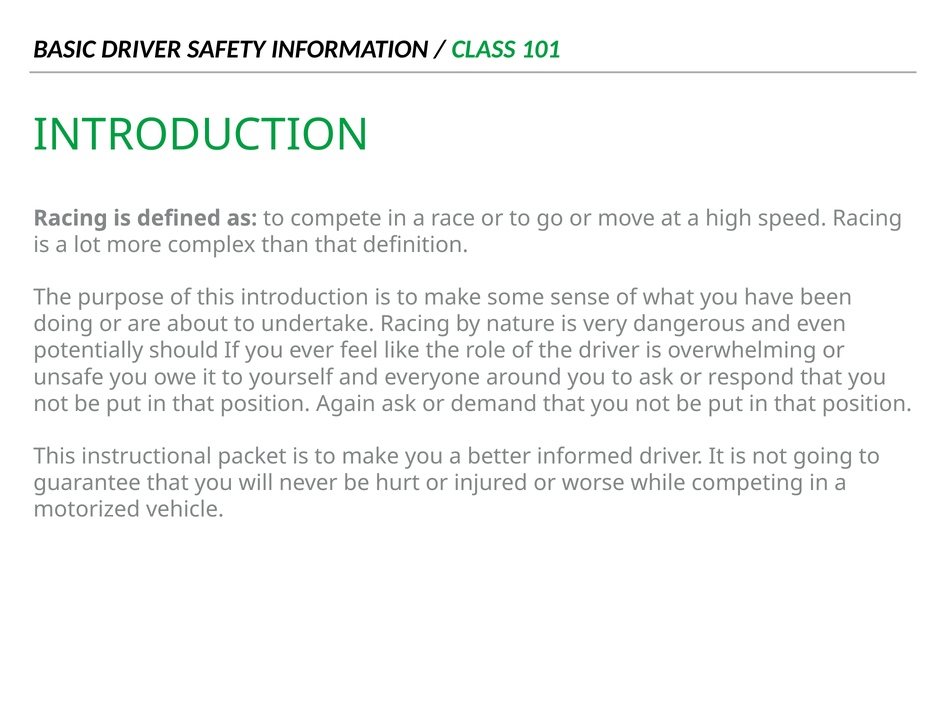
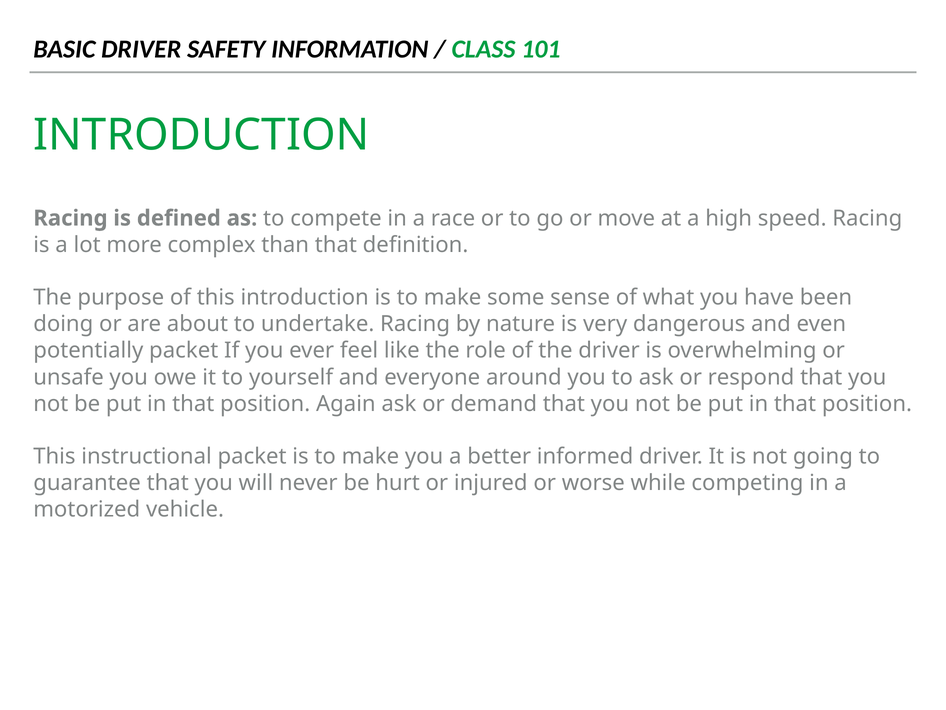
potentially should: should -> packet
